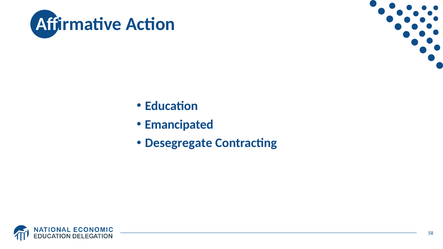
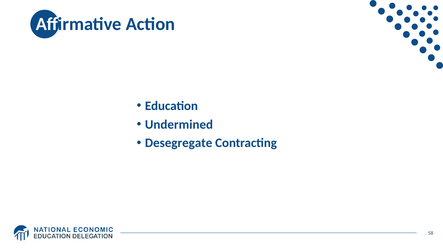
Emancipated: Emancipated -> Undermined
